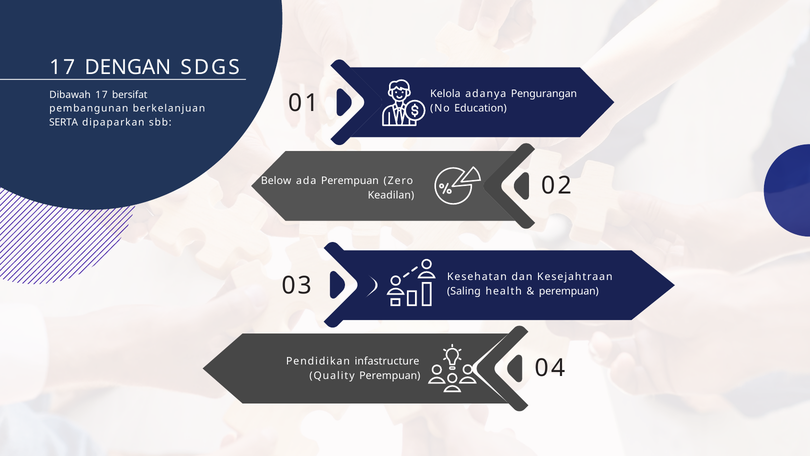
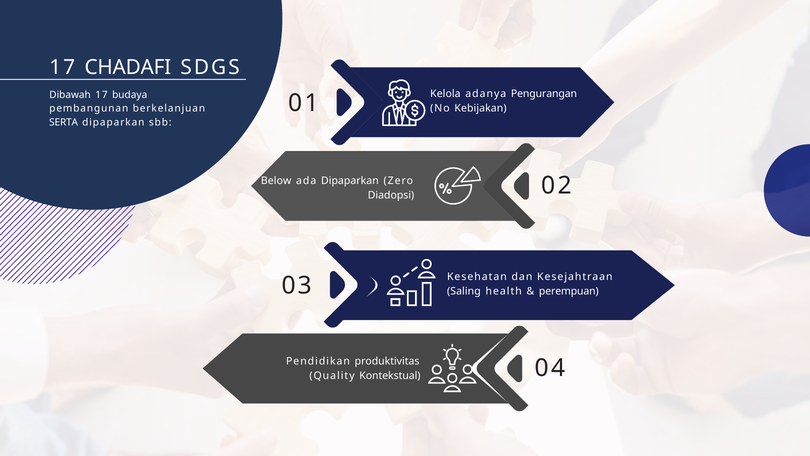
DENGAN: DENGAN -> CHADAFI
bersifat: bersifat -> budaya
Education: Education -> Kebijakan
ada Perempuan: Perempuan -> Dipaparkan
Keadilan: Keadilan -> Diadopsi
infastructure: infastructure -> produktivitas
Quality Perempuan: Perempuan -> Kontekstual
